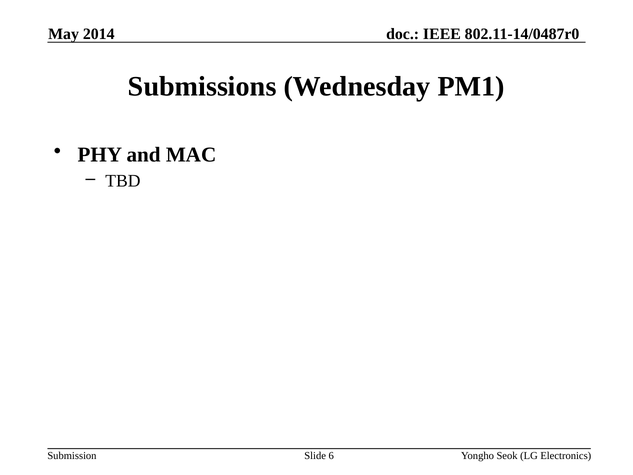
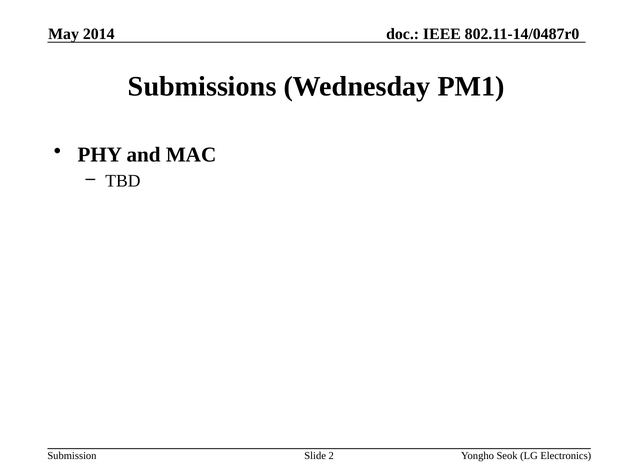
6: 6 -> 2
